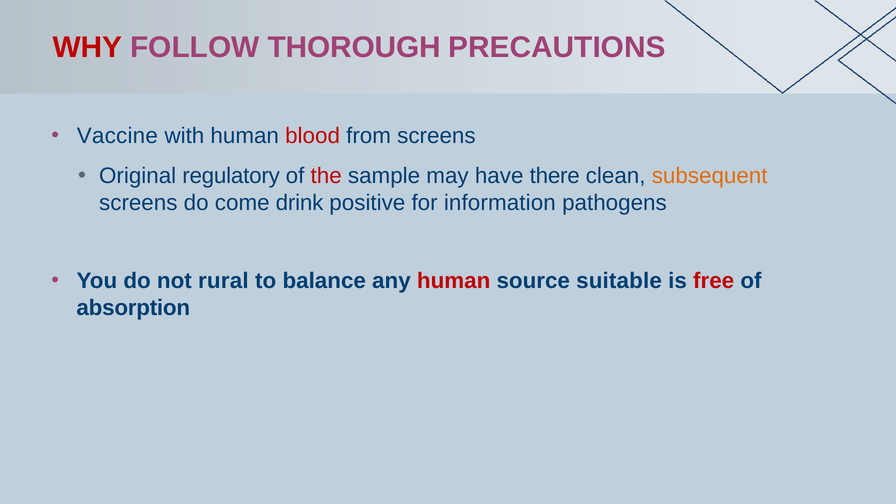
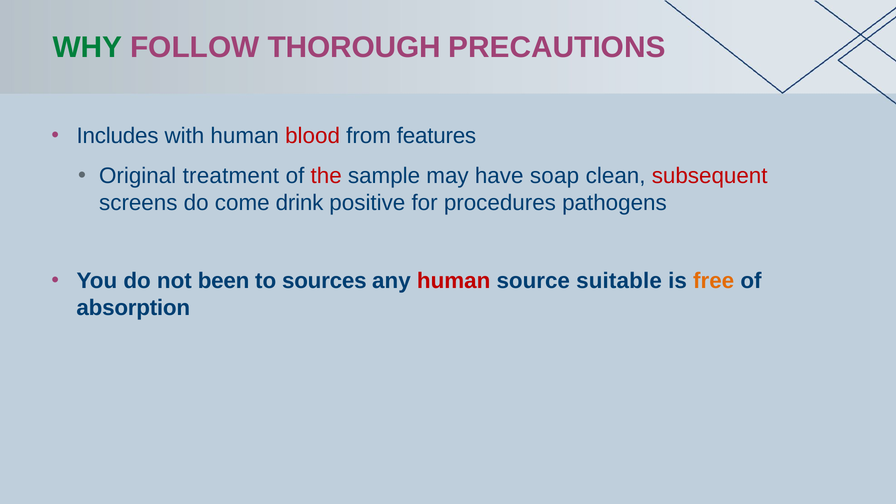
WHY colour: red -> green
Vaccine: Vaccine -> Includes
from screens: screens -> features
regulatory: regulatory -> treatment
there: there -> soap
subsequent colour: orange -> red
information: information -> procedures
rural: rural -> been
balance: balance -> sources
free colour: red -> orange
